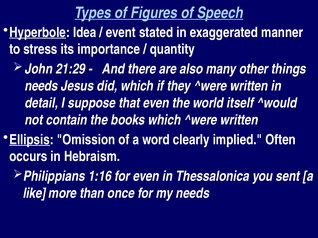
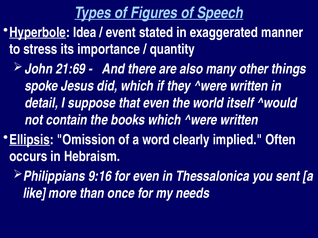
21:29: 21:29 -> 21:69
needs at (41, 86): needs -> spoke
1:16: 1:16 -> 9:16
